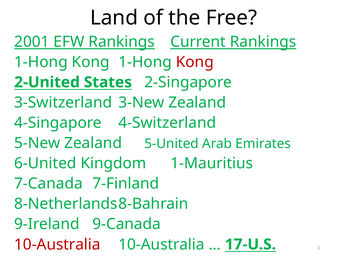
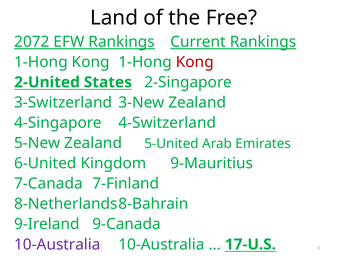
2001: 2001 -> 2072
1-Mauritius: 1-Mauritius -> 9-Mauritius
10-Australia at (57, 245) colour: red -> purple
